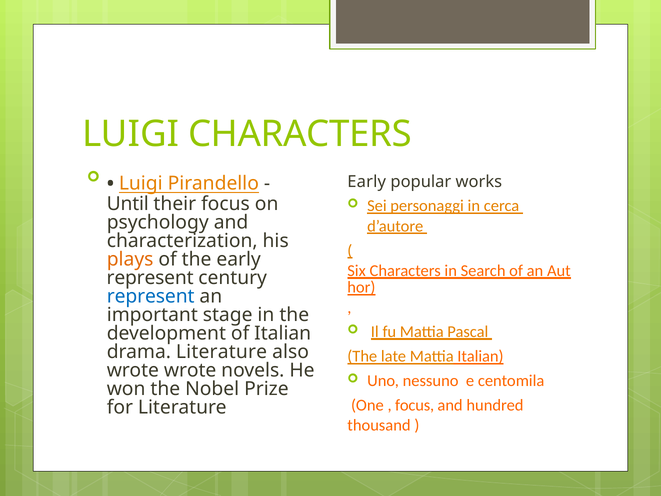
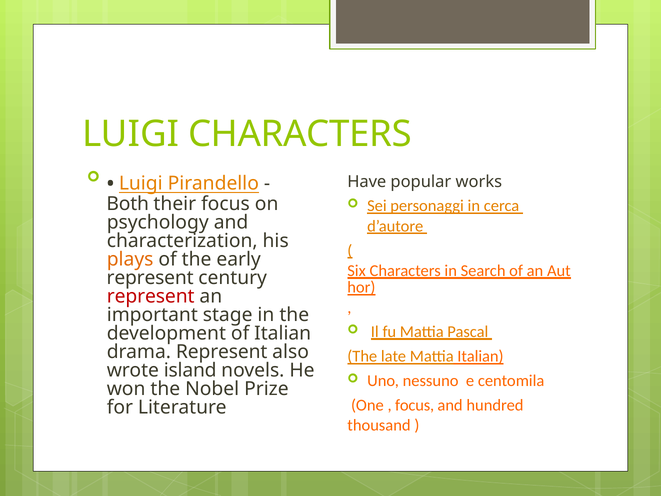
Early at (367, 182): Early -> Have
Until: Until -> Both
represent at (151, 296) colour: blue -> red
drama Literature: Literature -> Represent
wrote wrote: wrote -> island
